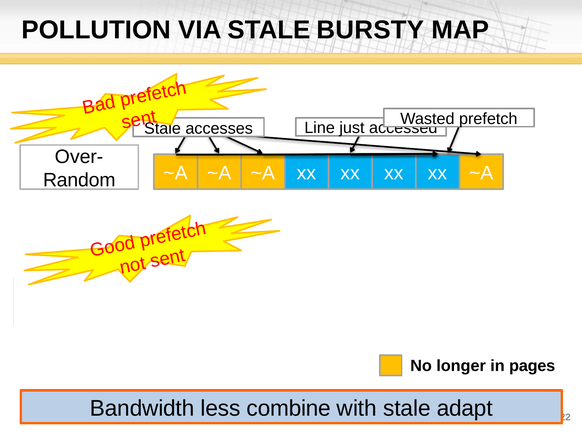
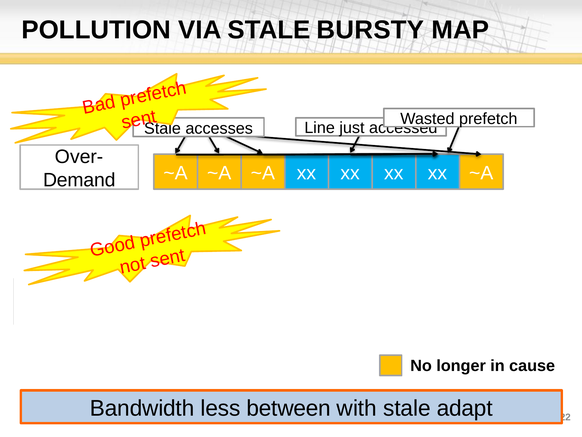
Random: Random -> Demand
pages: pages -> cause
combine: combine -> between
